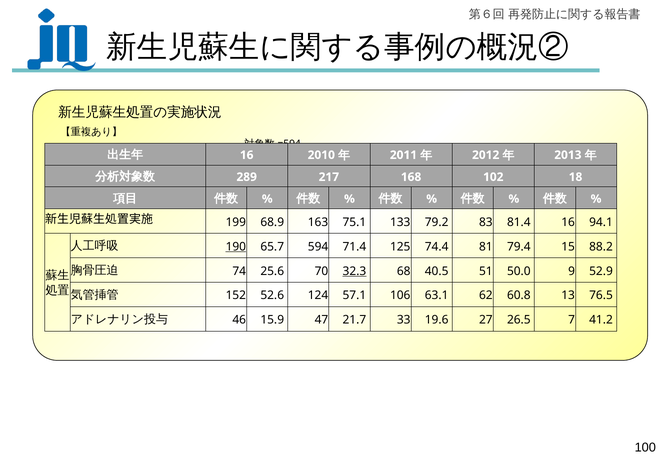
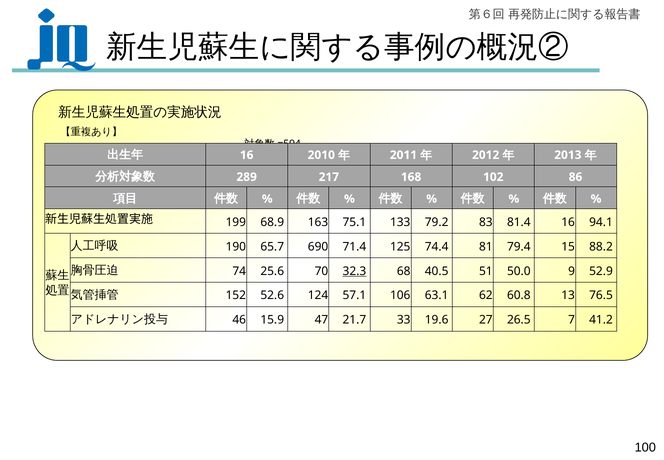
18: 18 -> 86
190 underline: present -> none
594: 594 -> 690
